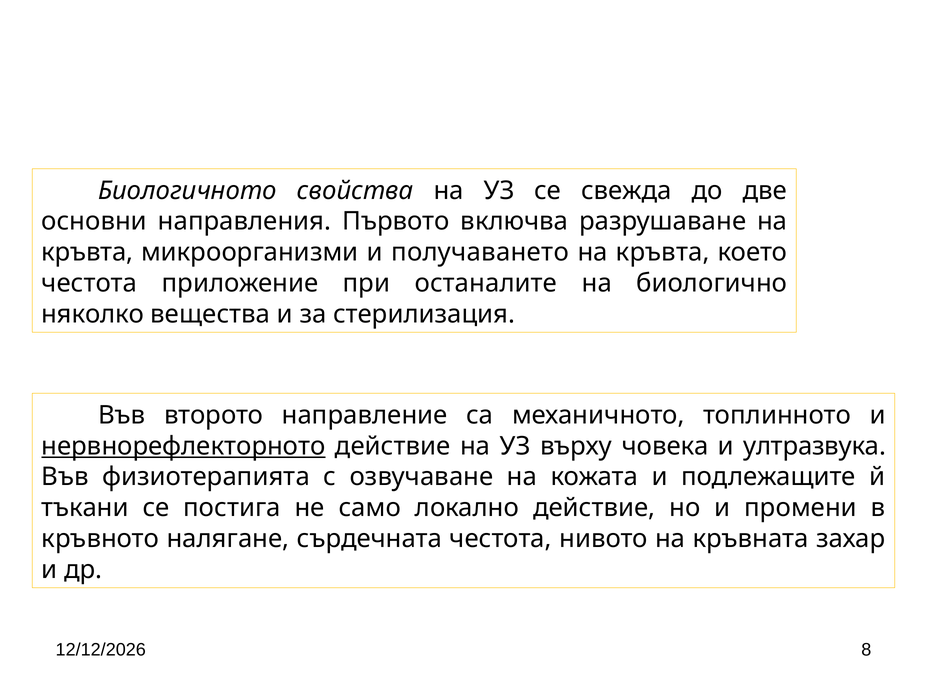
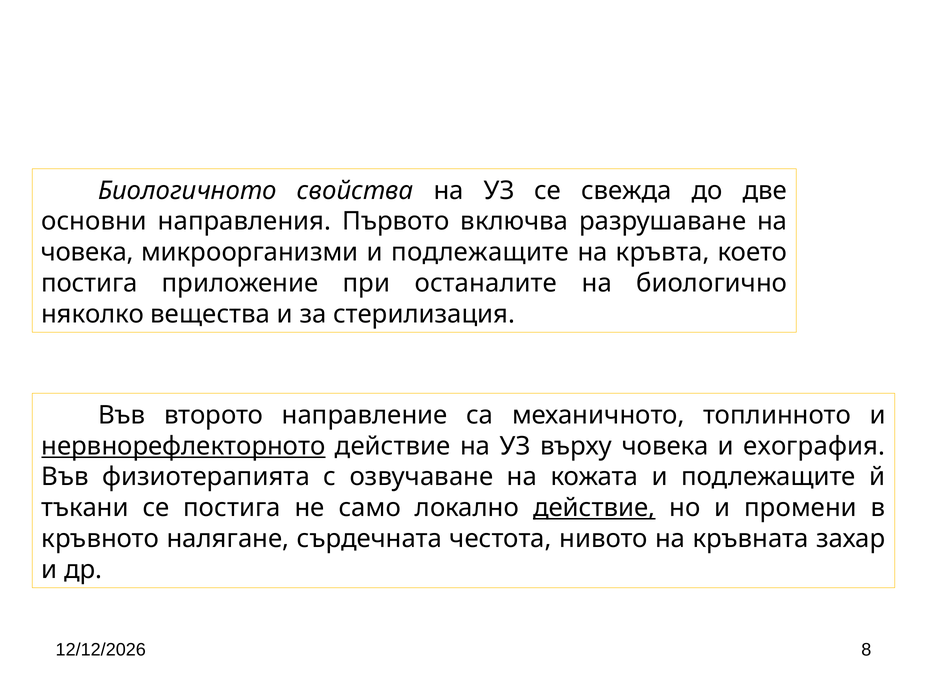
кръвта at (87, 252): кръвта -> човека
микроорганизми и получаването: получаването -> подлежащите
честота at (89, 283): честота -> постига
ултразвука: ултразвука -> ехография
действие at (594, 508) underline: none -> present
